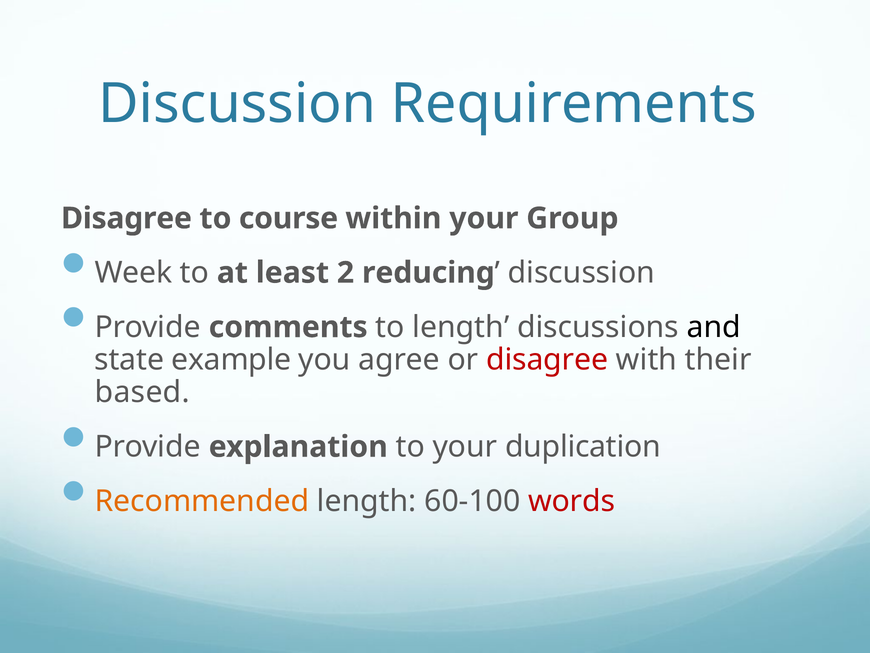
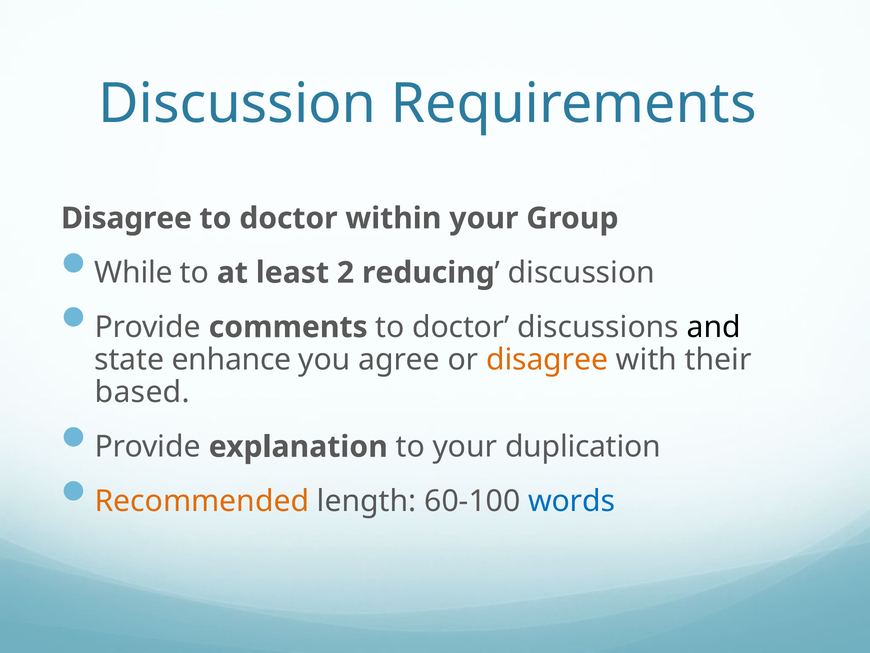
course at (289, 218): course -> doctor
Week: Week -> While
comments to length: length -> doctor
example: example -> enhance
disagree at (547, 360) colour: red -> orange
words colour: red -> blue
